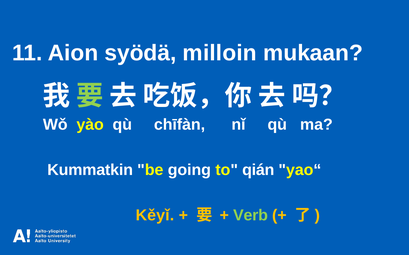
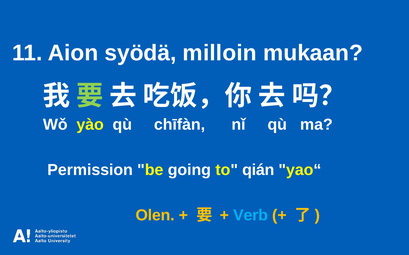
Kummatkin: Kummatkin -> Permission
Kěyǐ: Kěyǐ -> Olen
Verb colour: light green -> light blue
